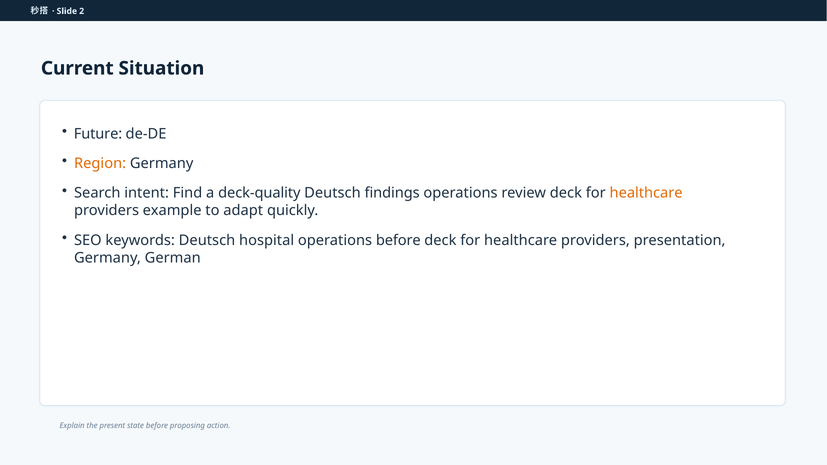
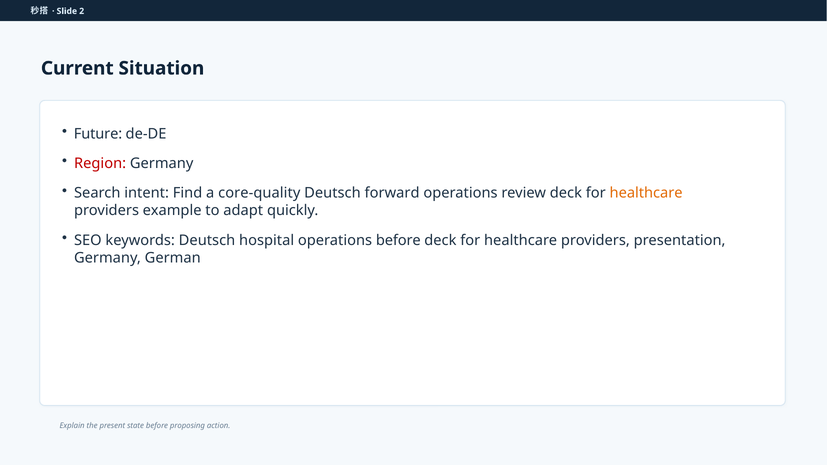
Region colour: orange -> red
deck-quality: deck-quality -> core-quality
findings: findings -> forward
